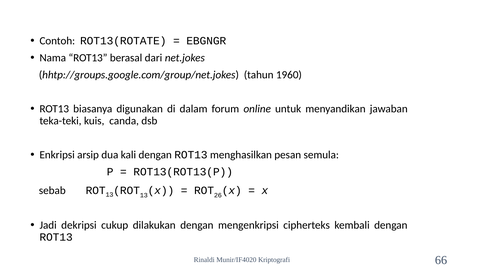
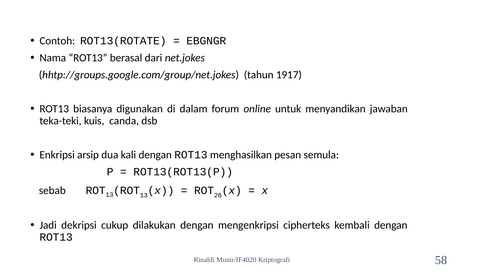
1960: 1960 -> 1917
66: 66 -> 58
